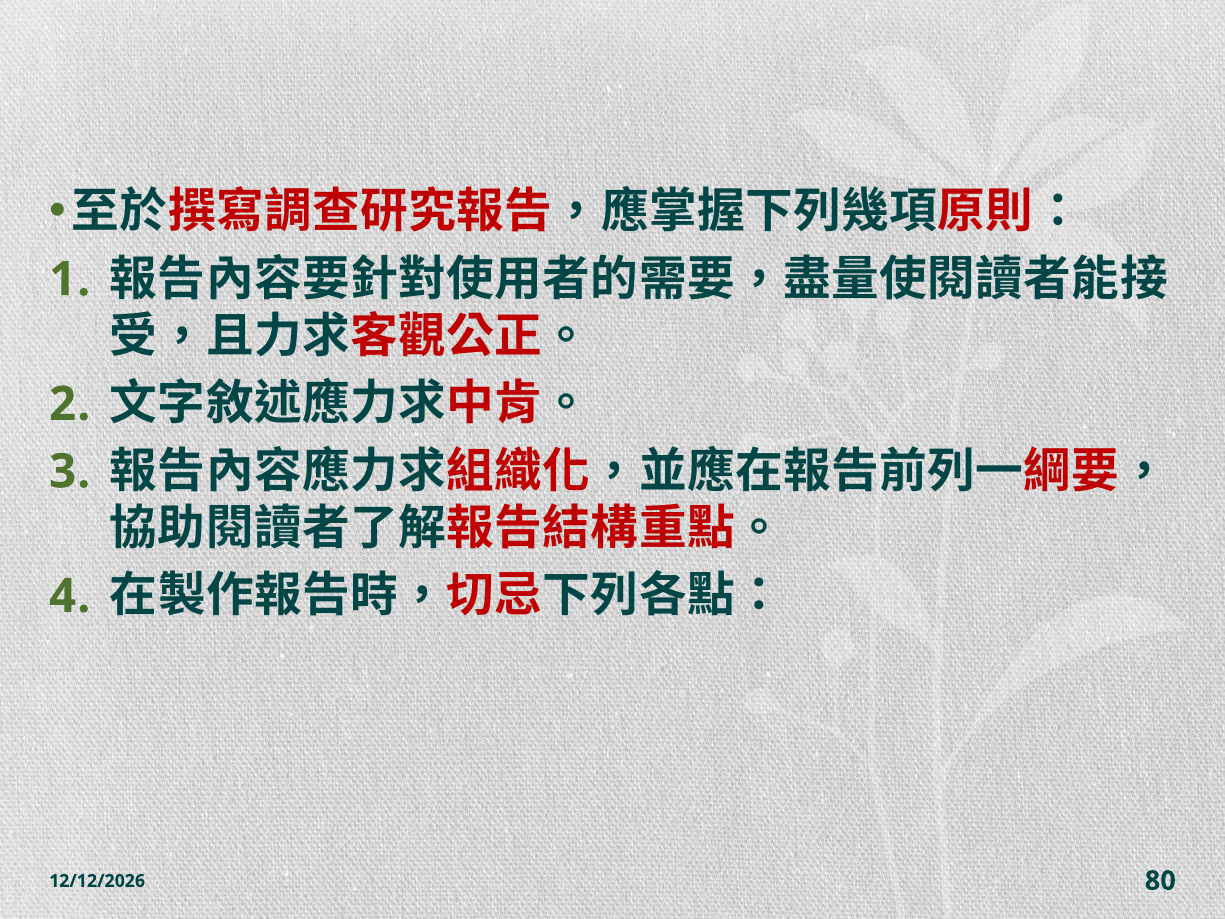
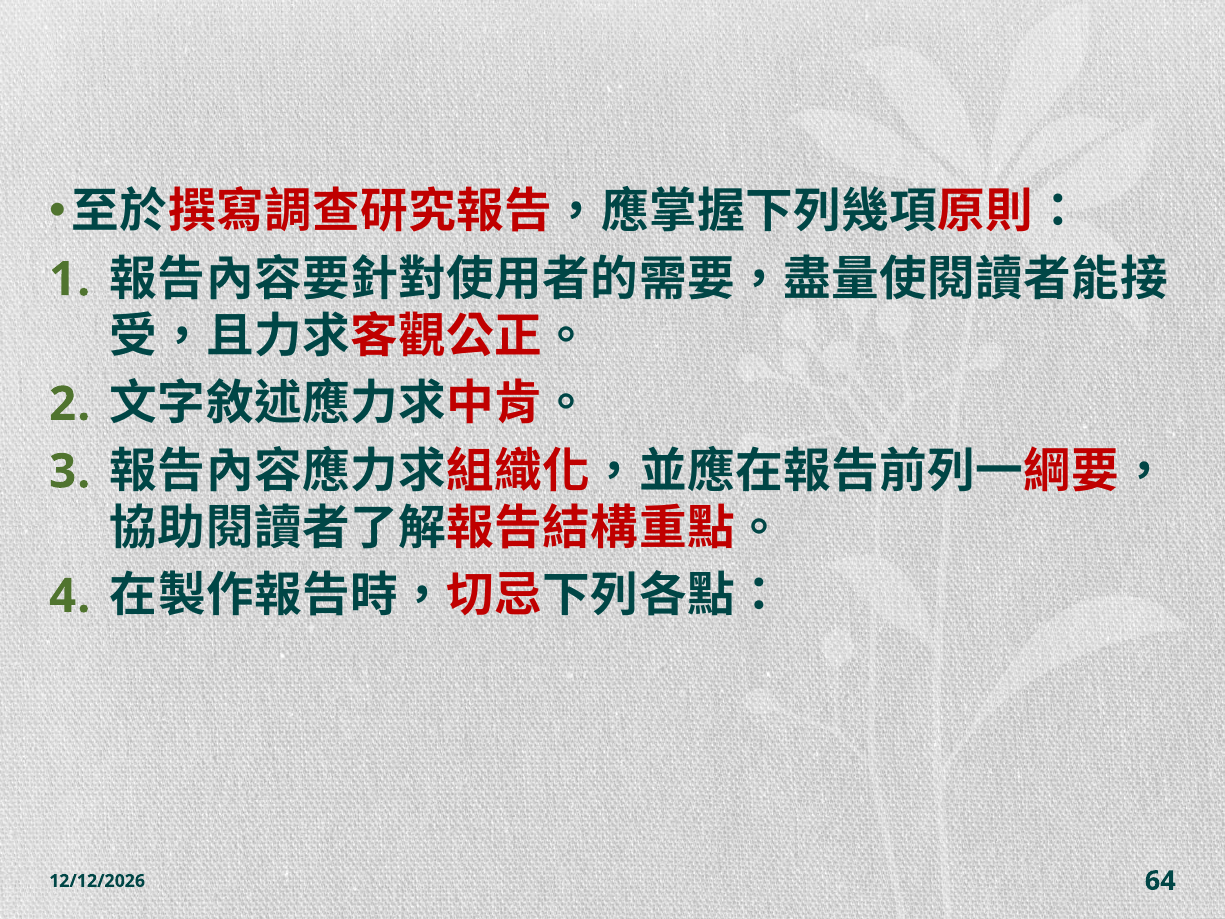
80: 80 -> 64
